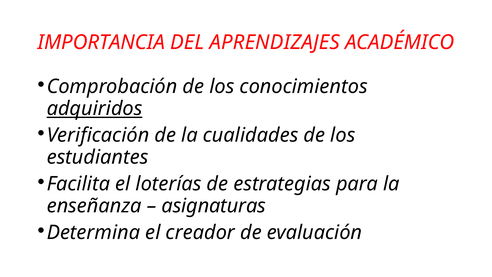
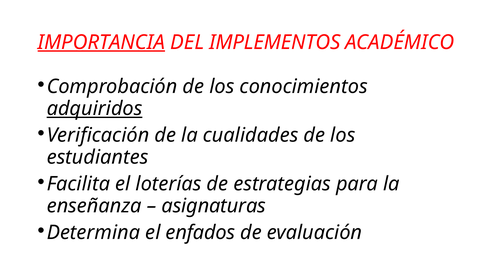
IMPORTANCIA underline: none -> present
APRENDIZAJES: APRENDIZAJES -> IMPLEMENTOS
creador: creador -> enfados
